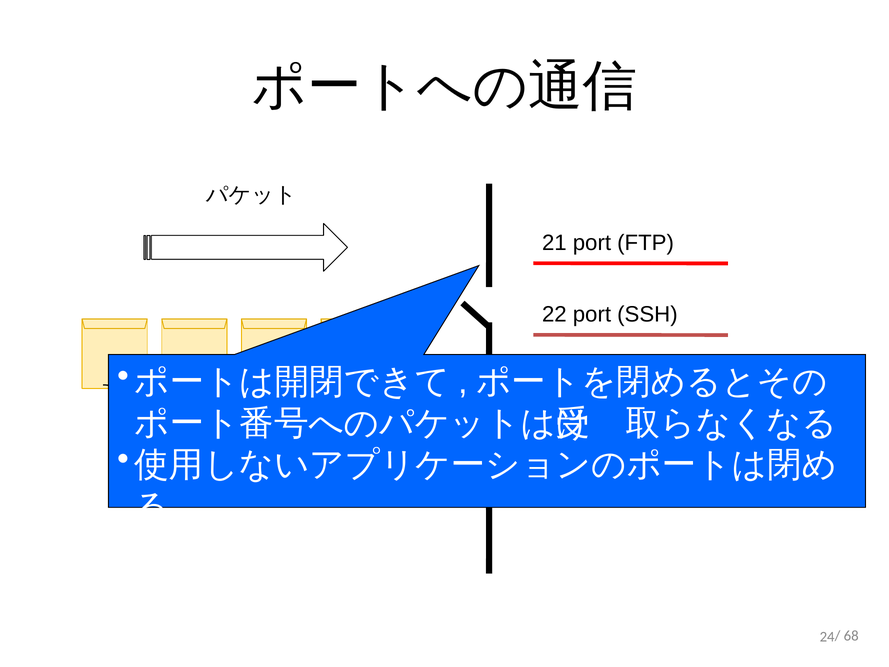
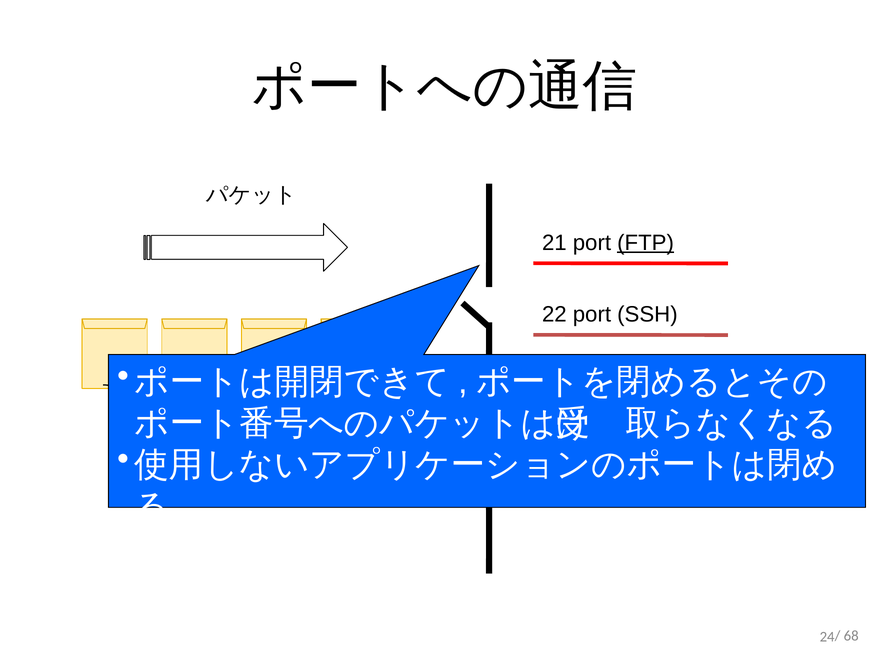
FTP underline: none -> present
